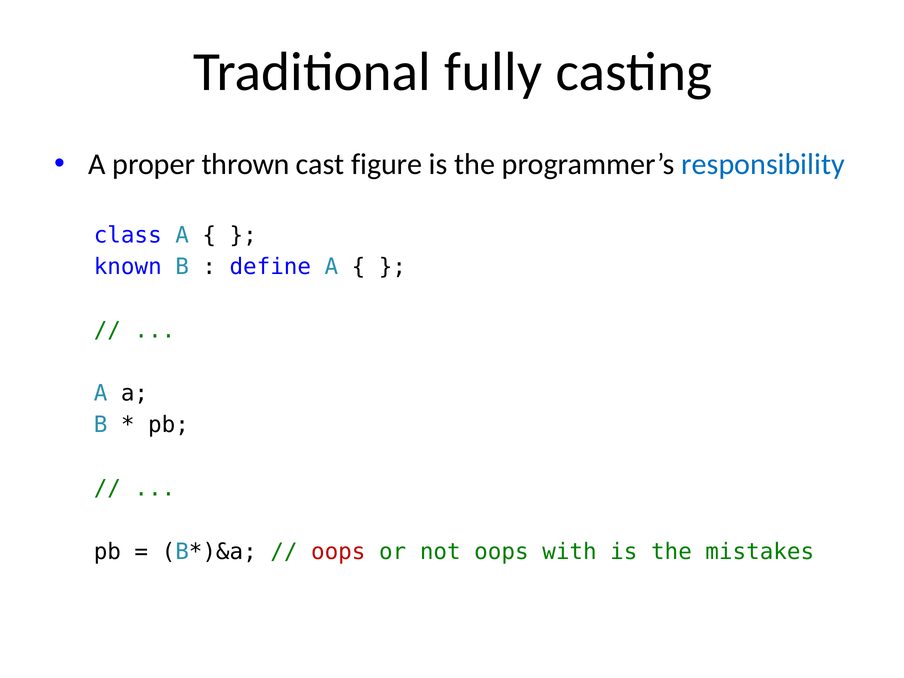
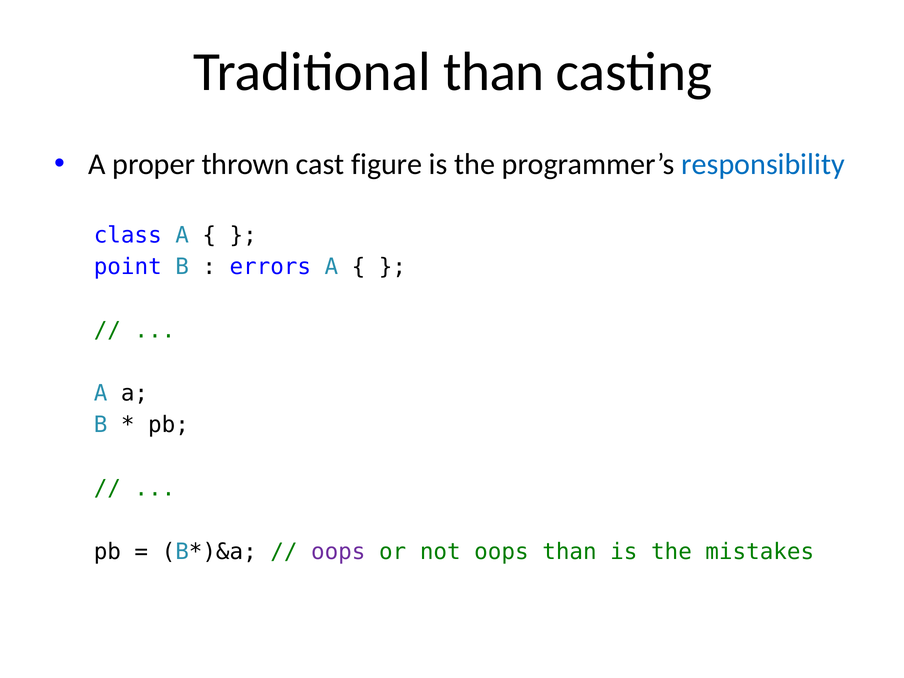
Traditional fully: fully -> than
known: known -> point
define: define -> errors
oops at (338, 552) colour: red -> purple
oops with: with -> than
